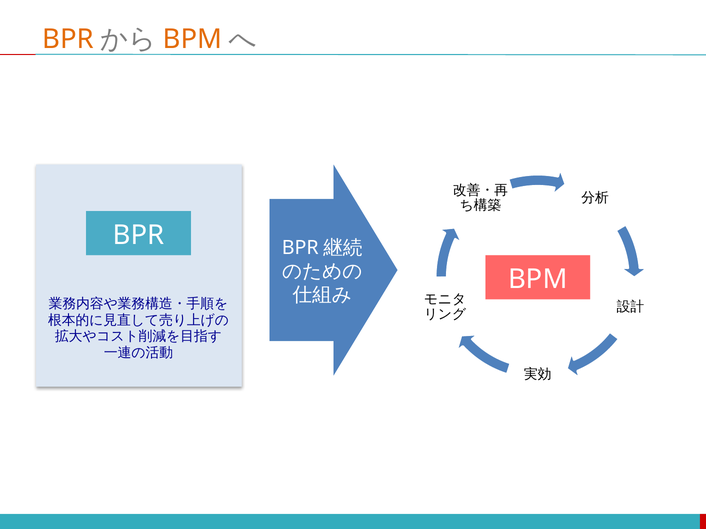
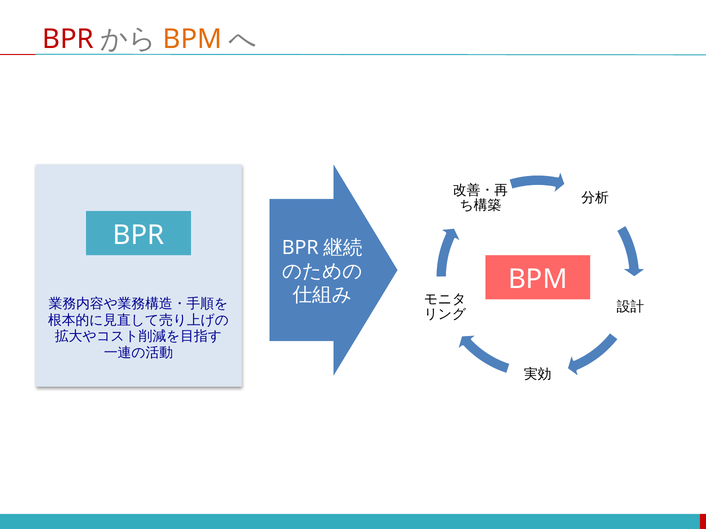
BPR at (68, 39) colour: orange -> red
